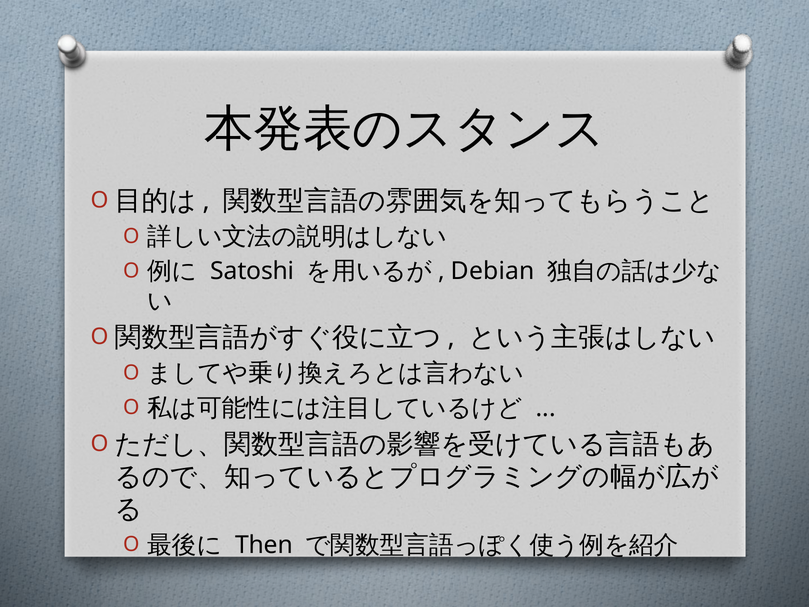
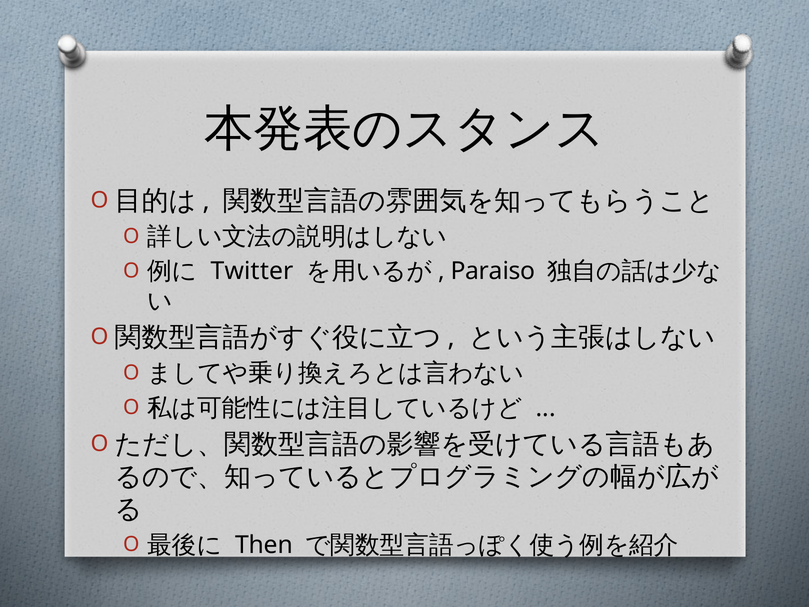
Satoshi: Satoshi -> Twitter
Debian: Debian -> Paraiso
